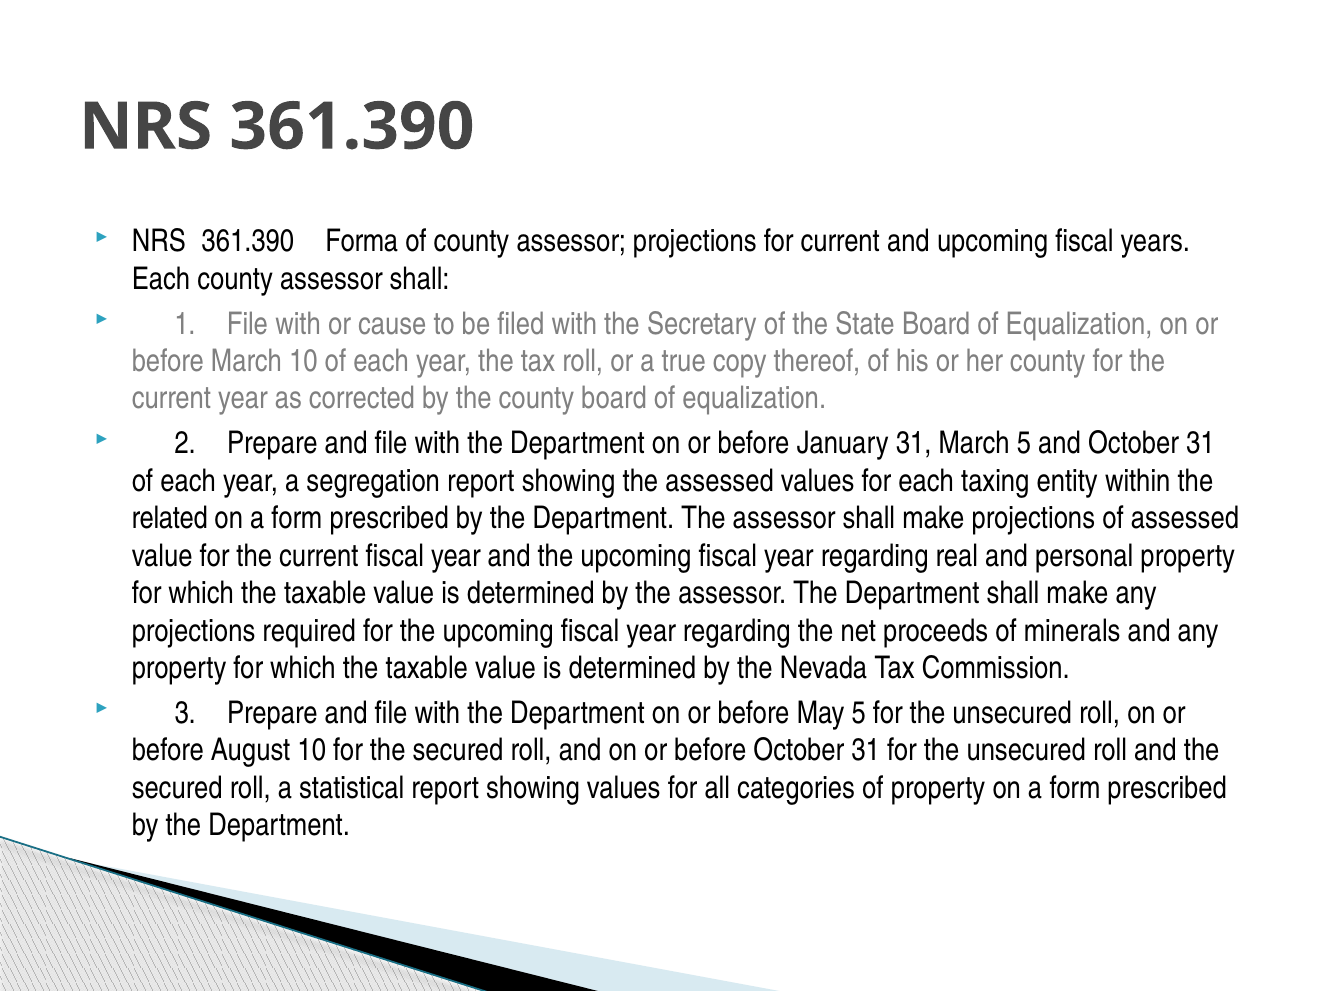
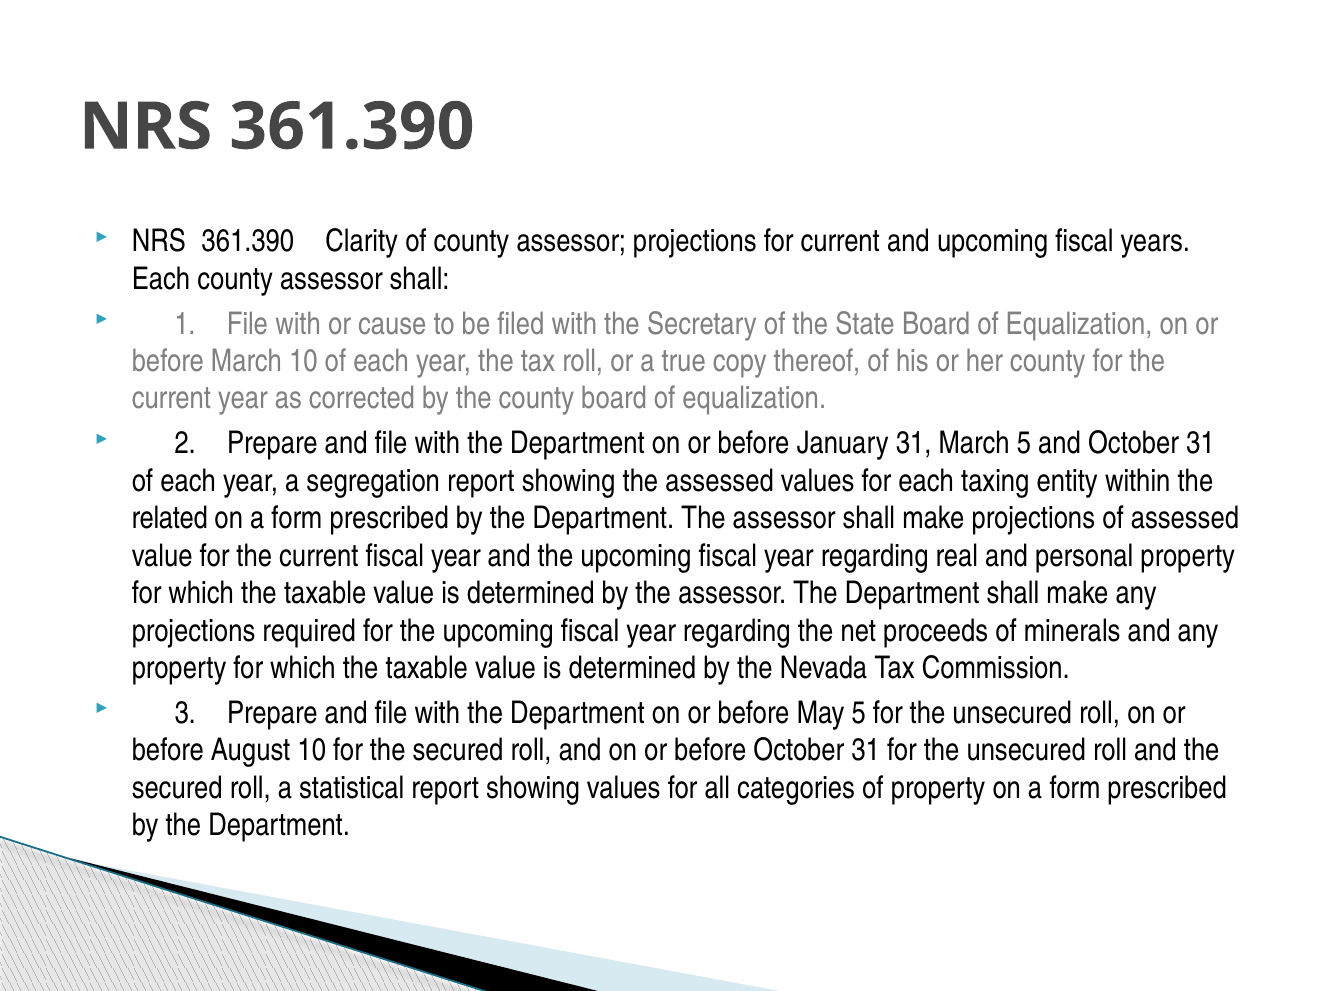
Forma: Forma -> Clarity
